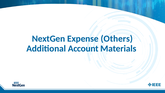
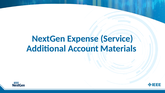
Others: Others -> Service
